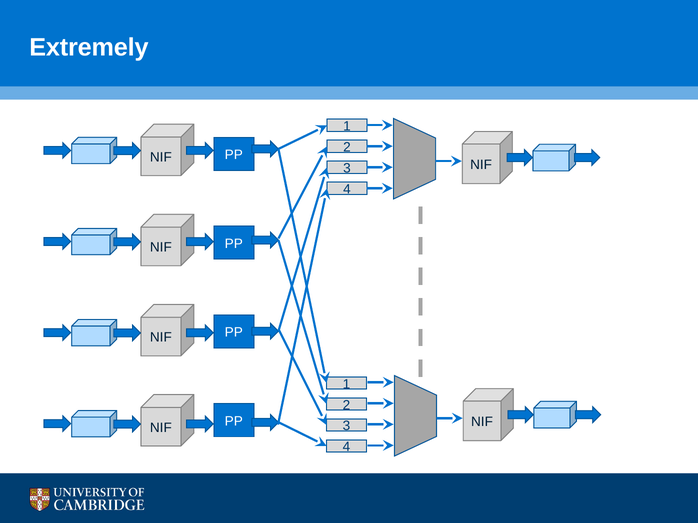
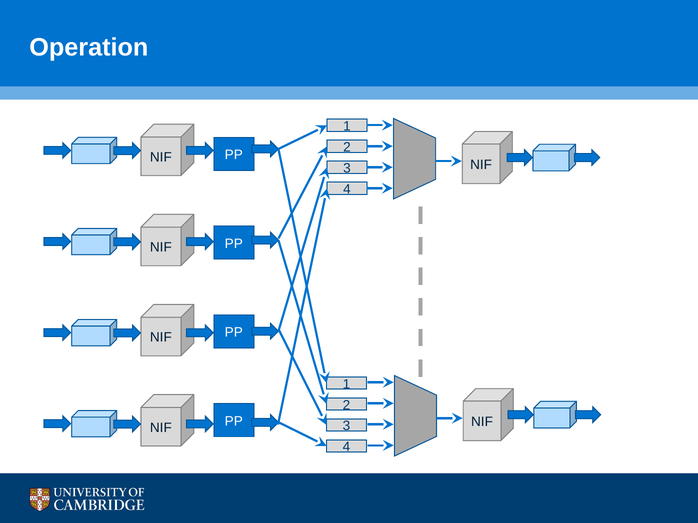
Extremely: Extremely -> Operation
